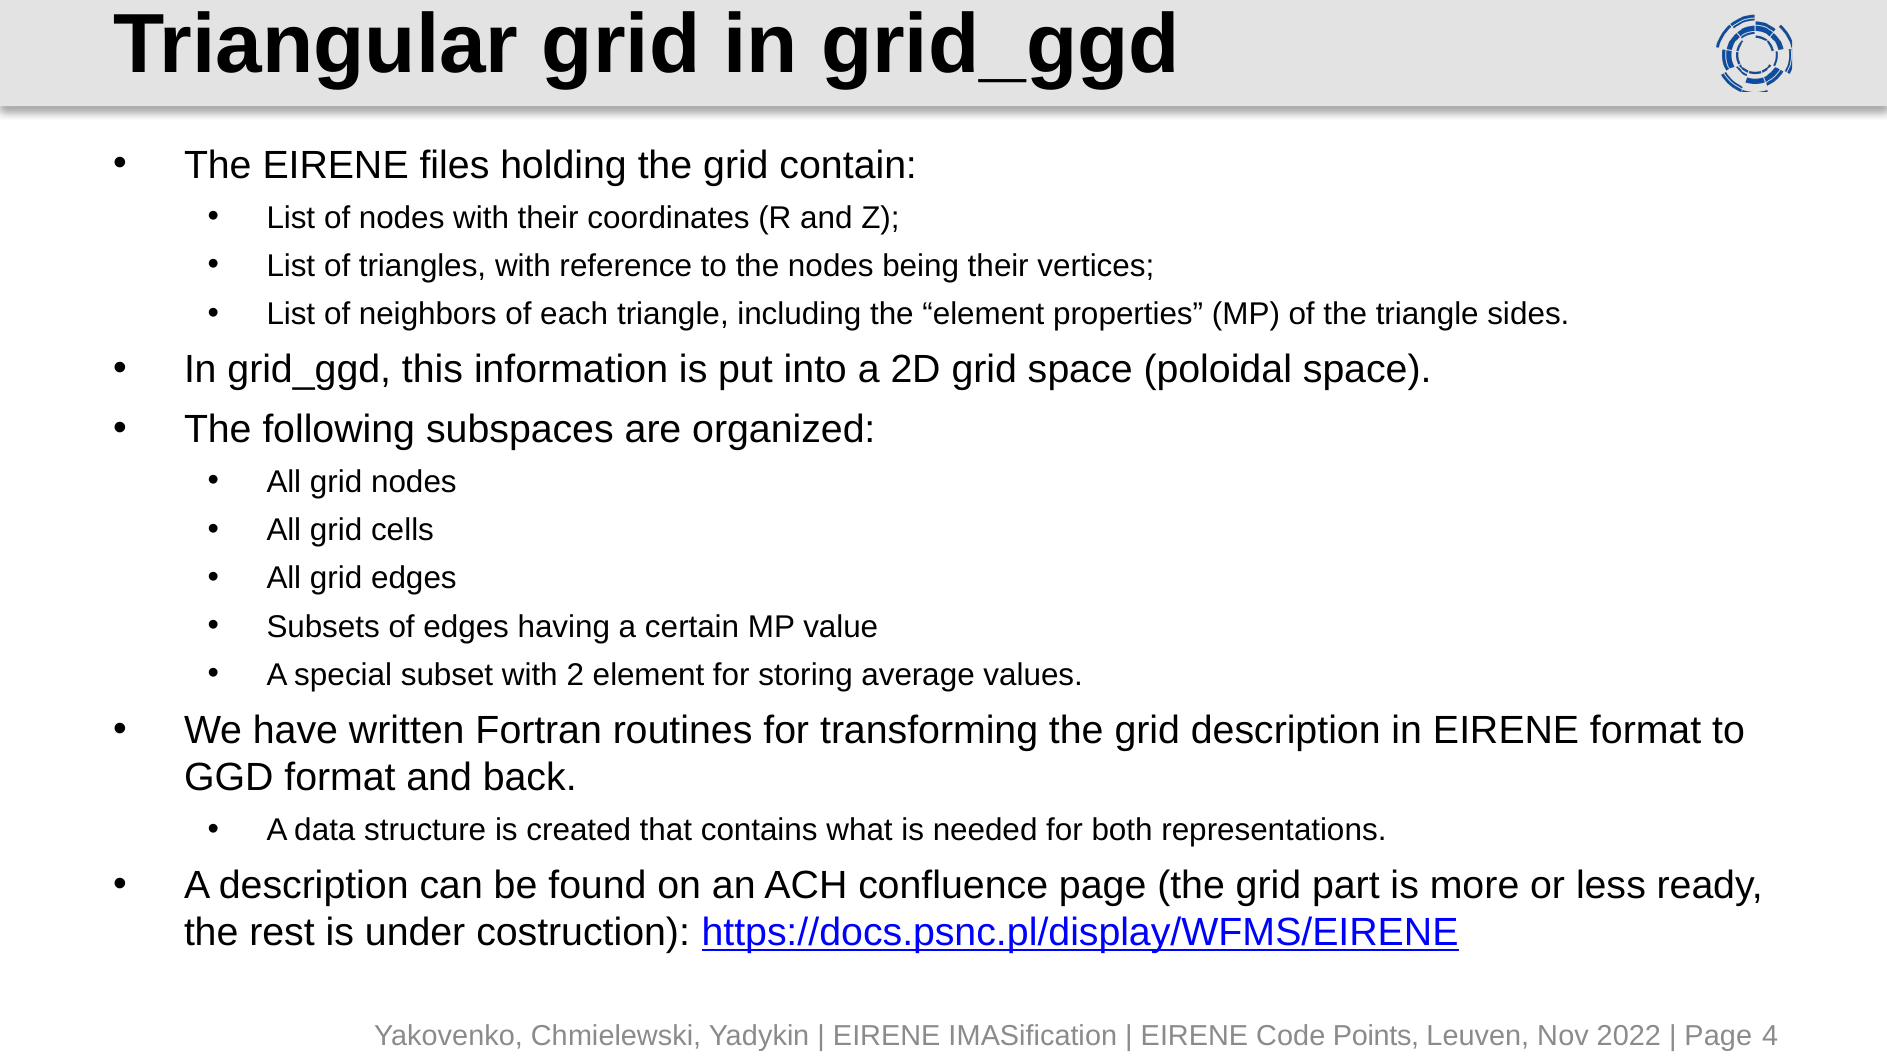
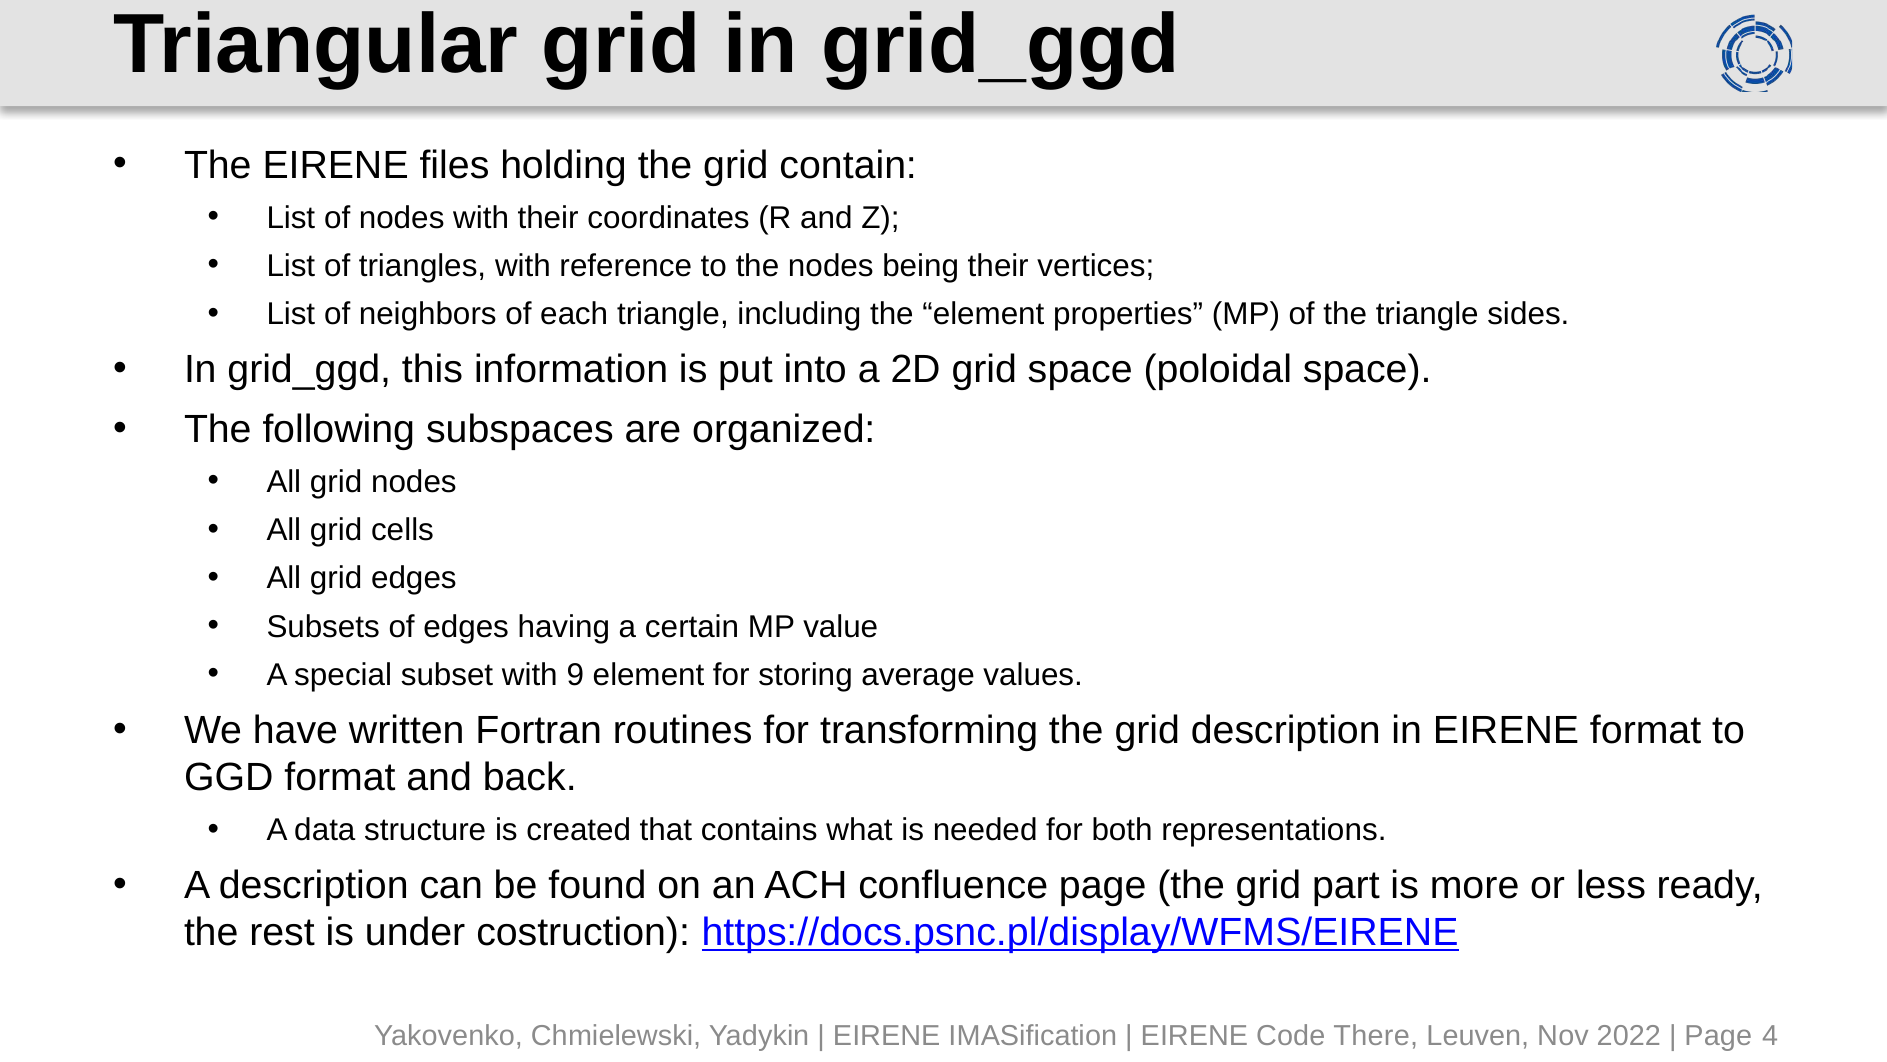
2: 2 -> 9
Points: Points -> There
